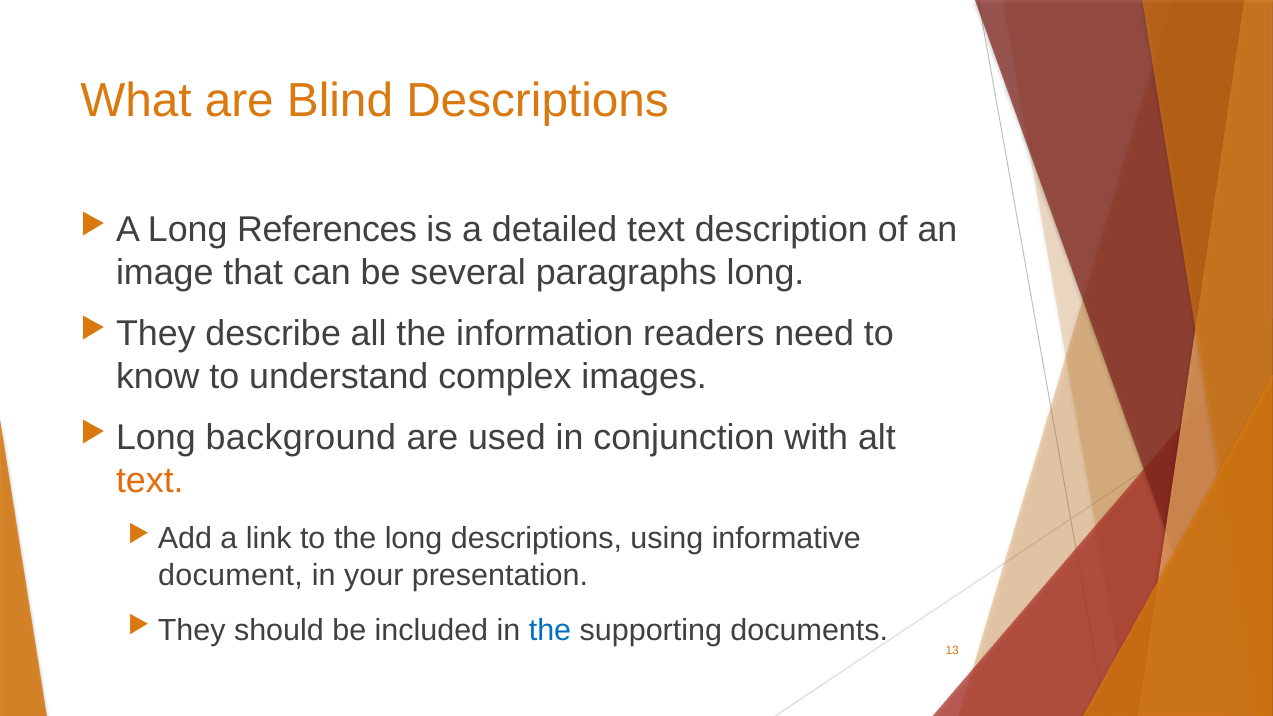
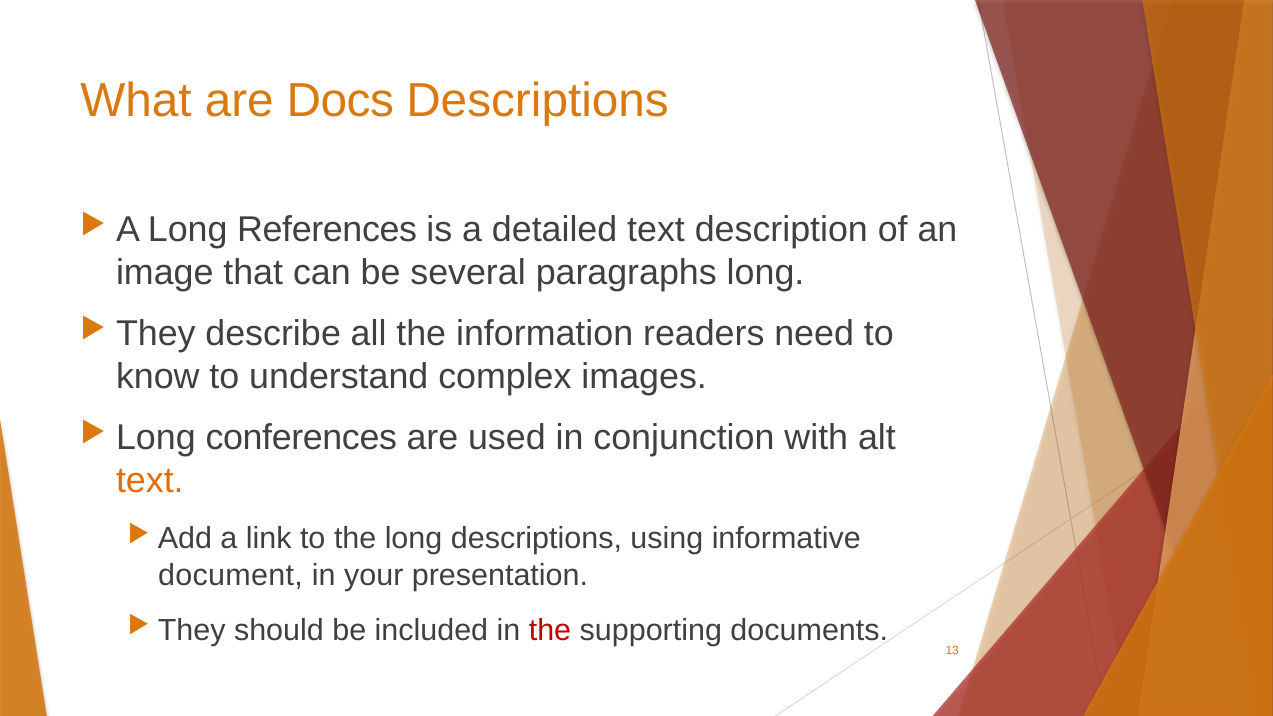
Blind: Blind -> Docs
background: background -> conferences
the at (550, 630) colour: blue -> red
